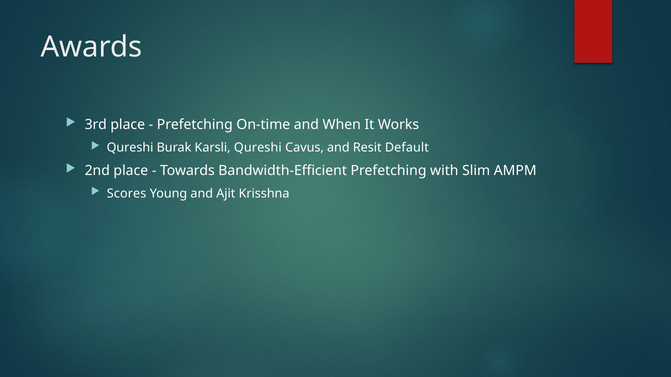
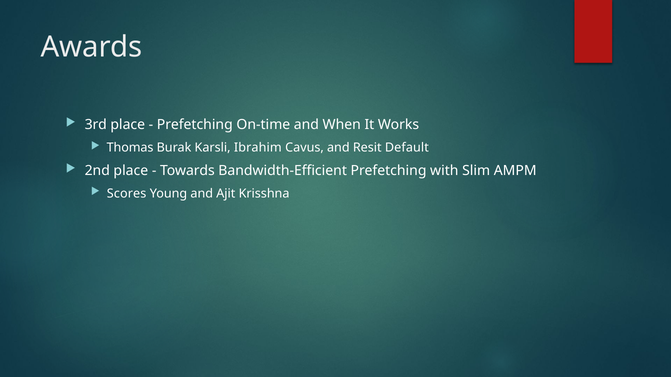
Qureshi at (130, 148): Qureshi -> Thomas
Karsli Qureshi: Qureshi -> Ibrahim
